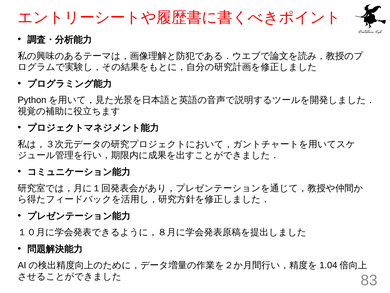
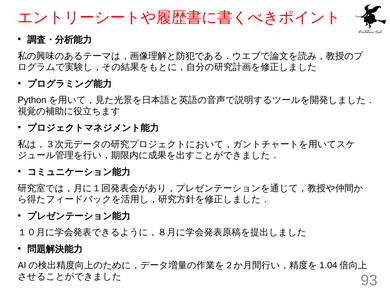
83: 83 -> 93
